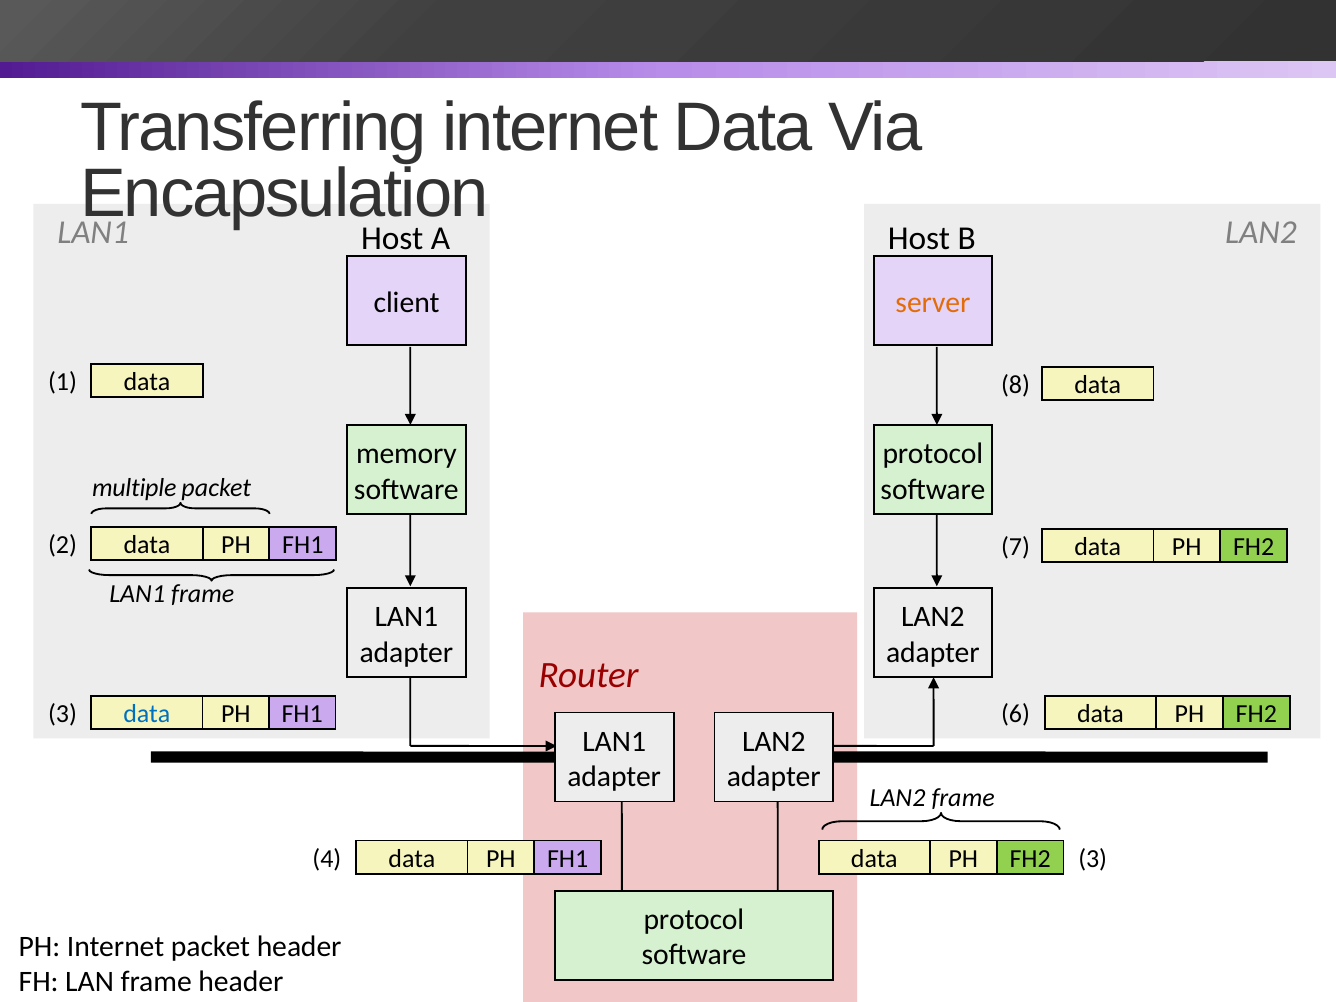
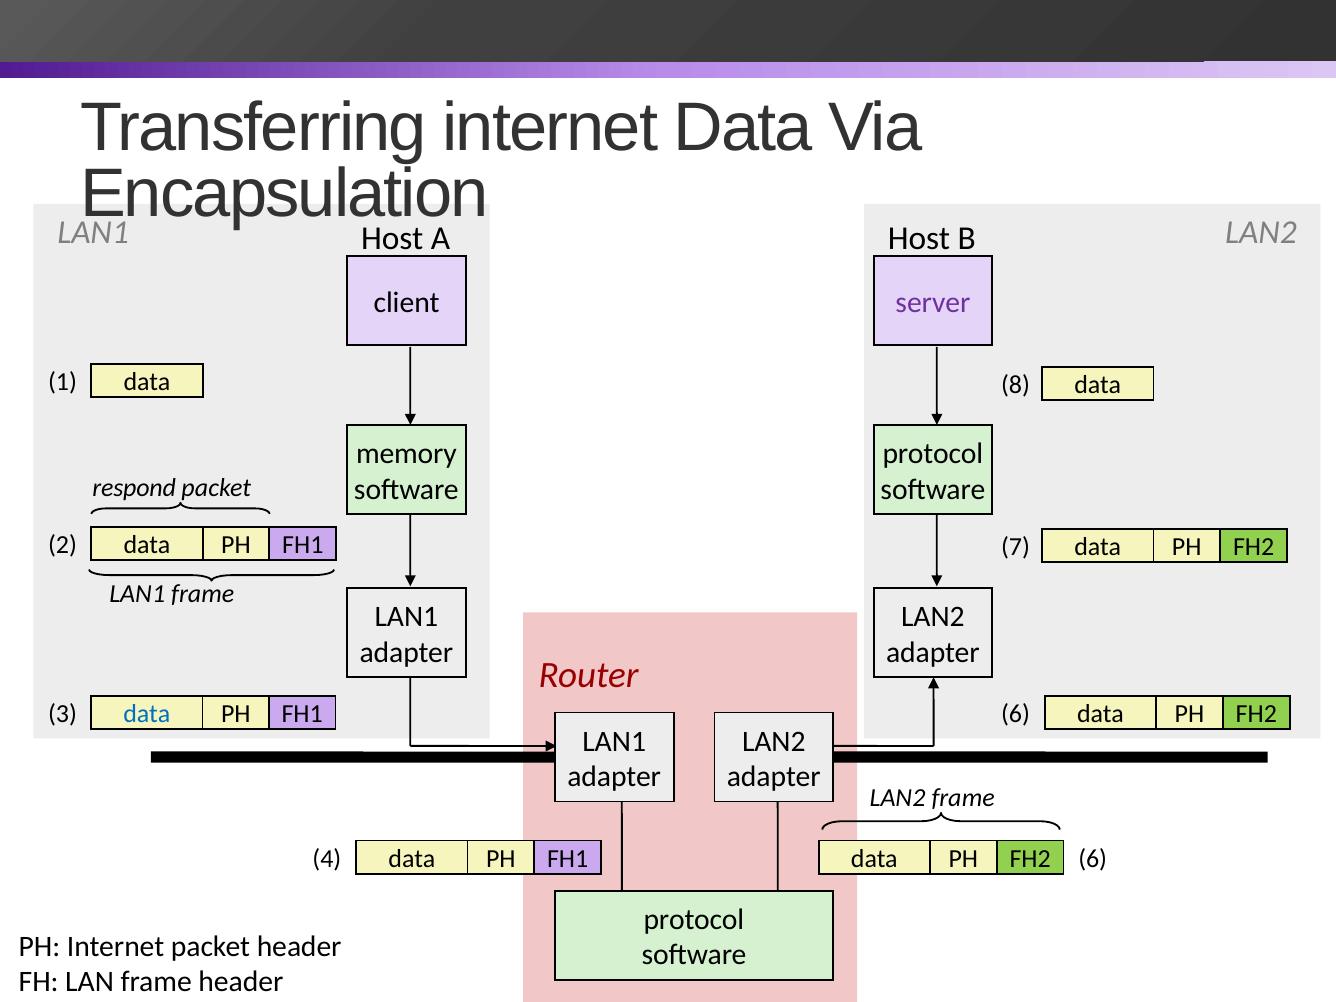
server colour: orange -> purple
multiple: multiple -> respond
3 at (1093, 859): 3 -> 6
